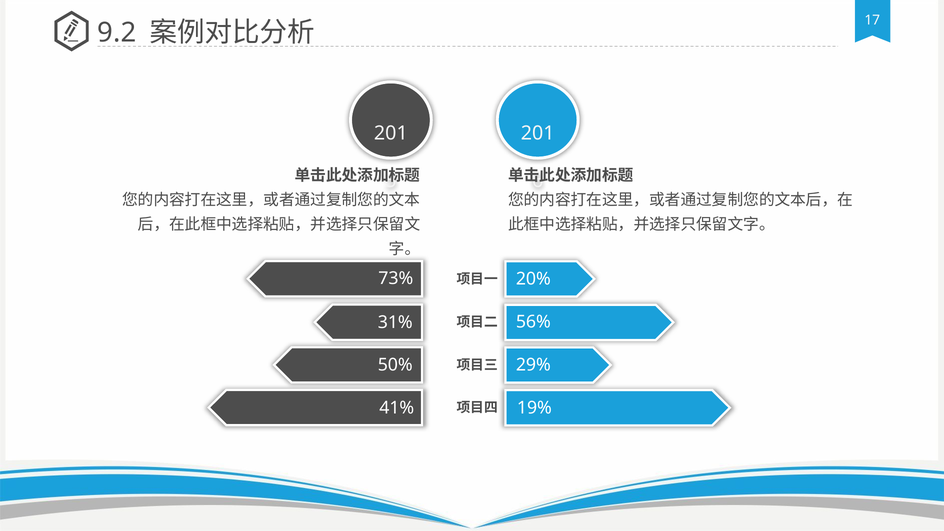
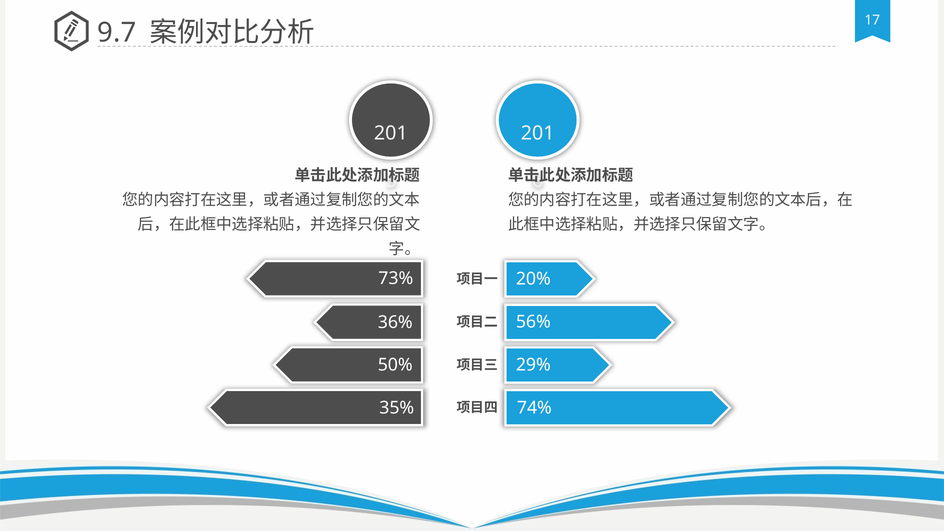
9.2: 9.2 -> 9.7
31%: 31% -> 36%
19%: 19% -> 74%
41%: 41% -> 35%
